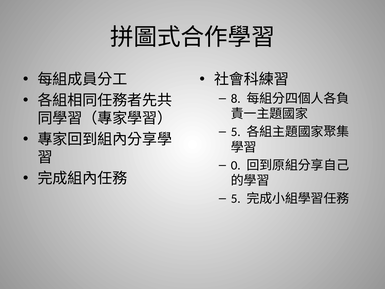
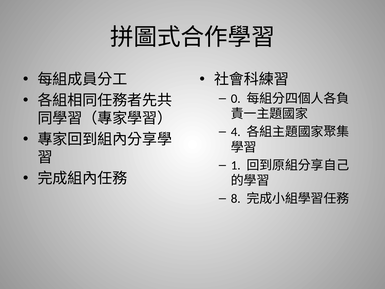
8: 8 -> 0
5 at (236, 132): 5 -> 4
0: 0 -> 1
5 at (236, 199): 5 -> 8
